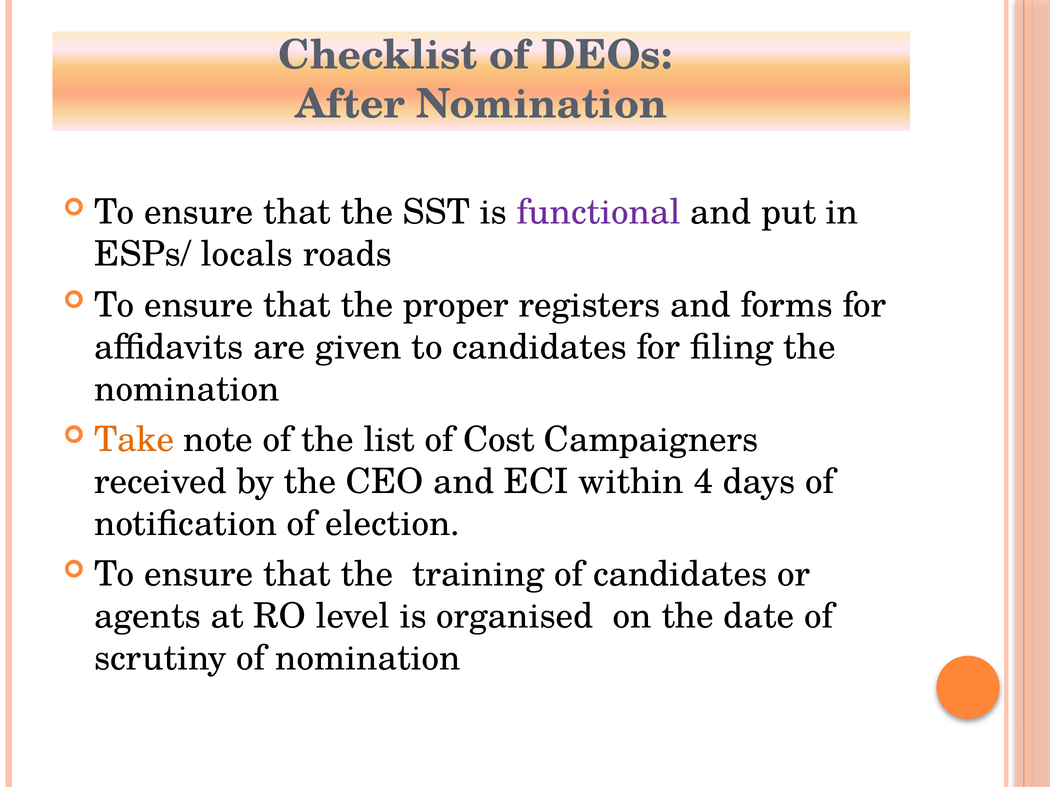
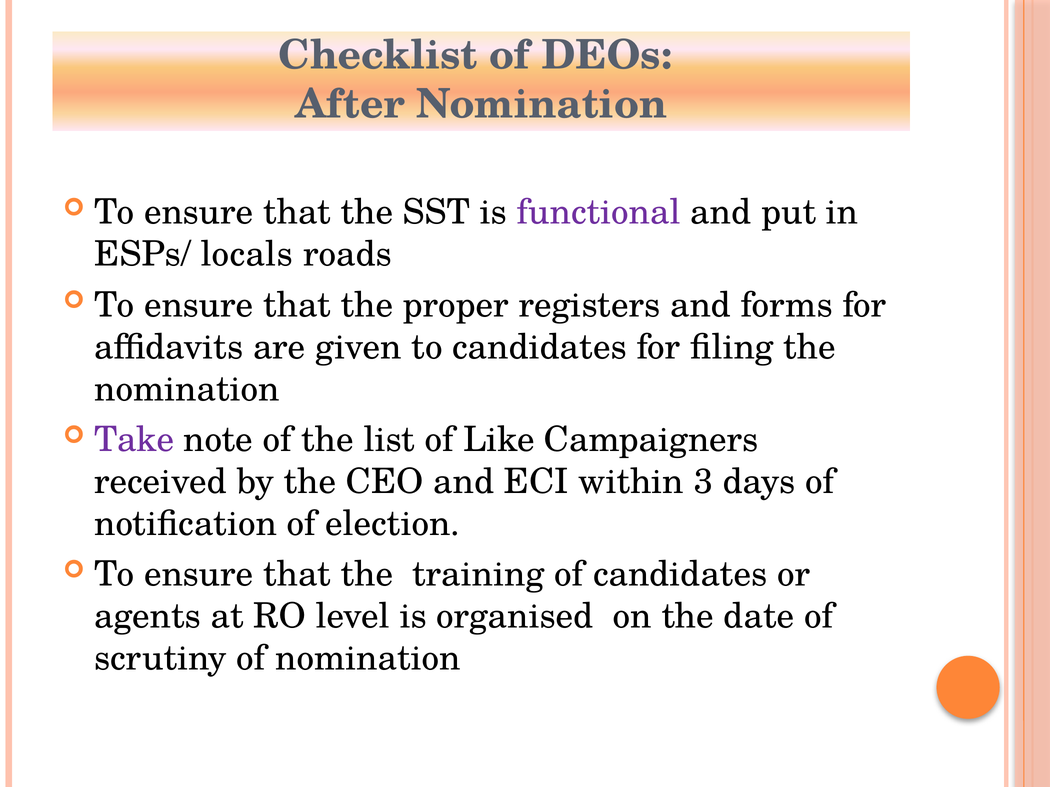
Take colour: orange -> purple
Cost: Cost -> Like
4: 4 -> 3
